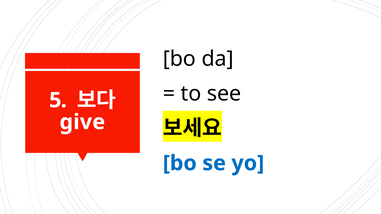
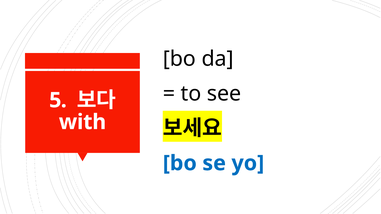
give: give -> with
